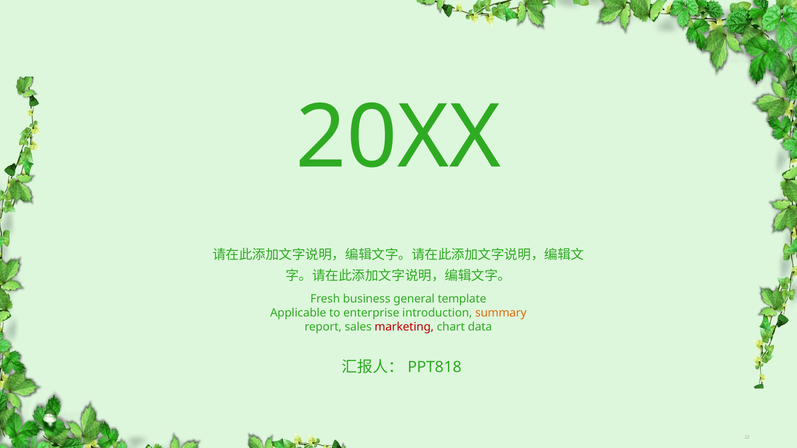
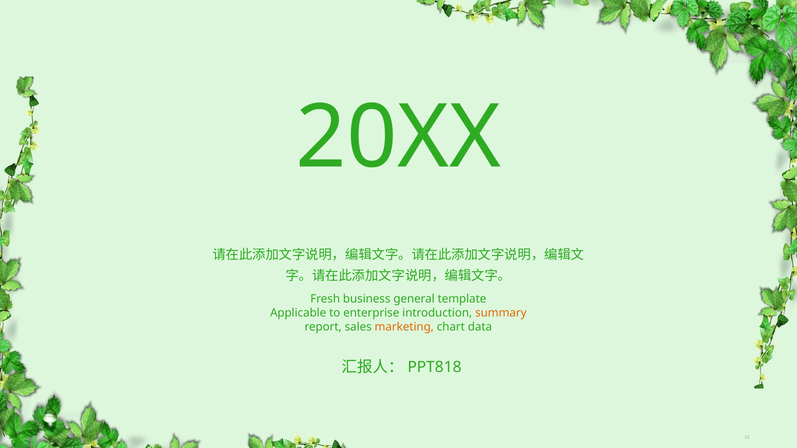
marketing colour: red -> orange
